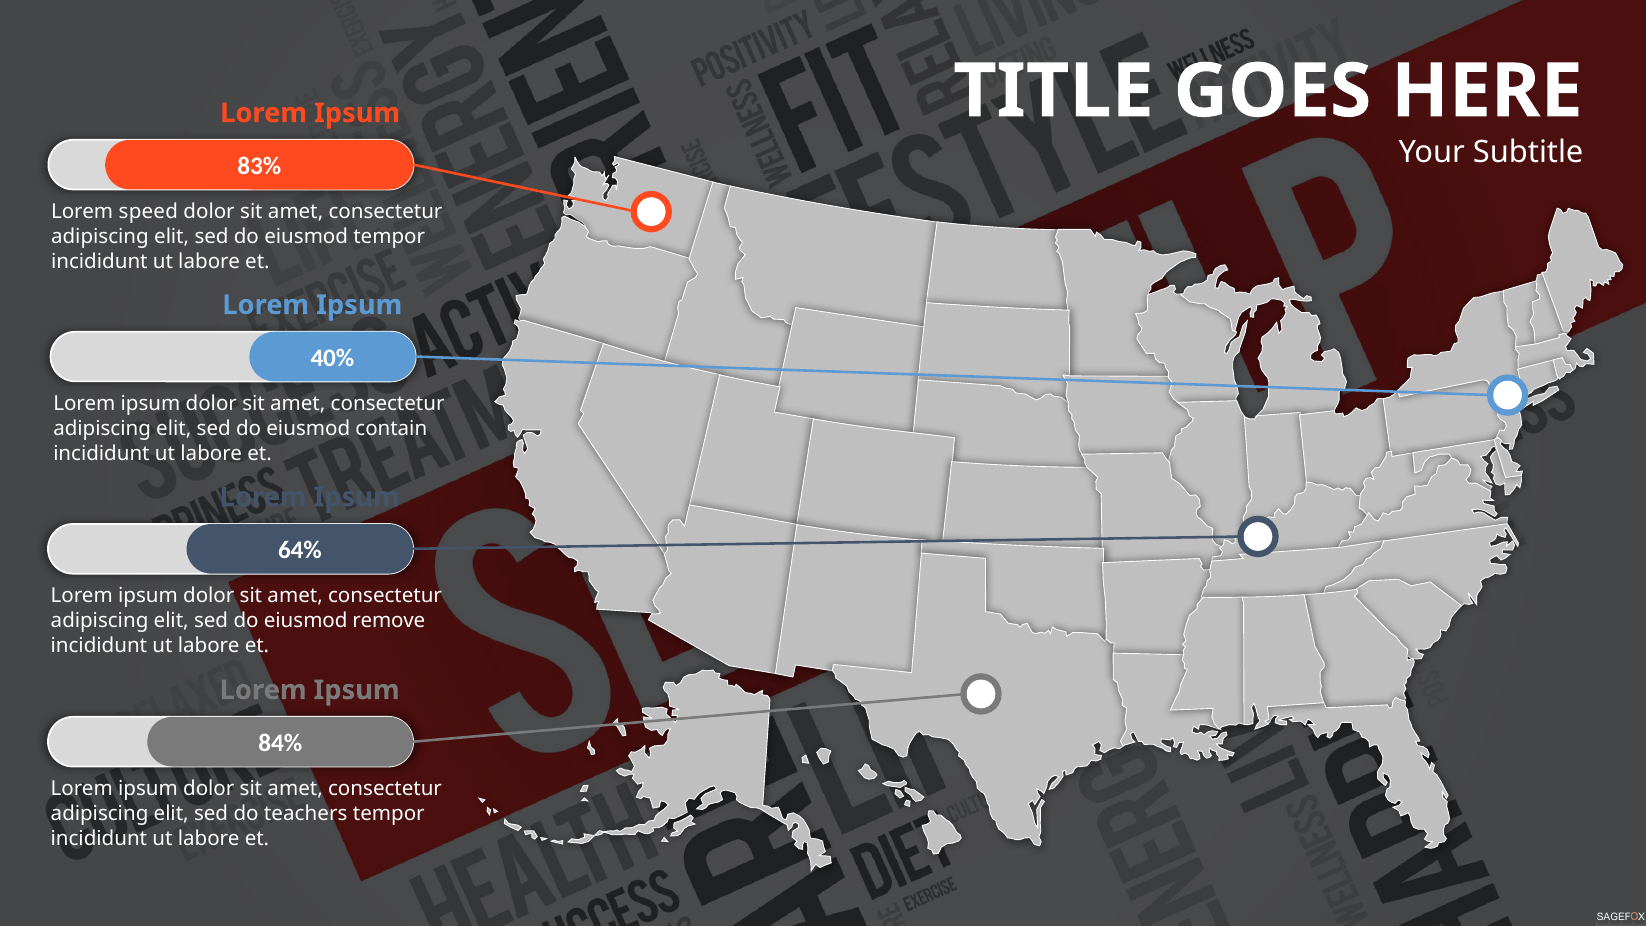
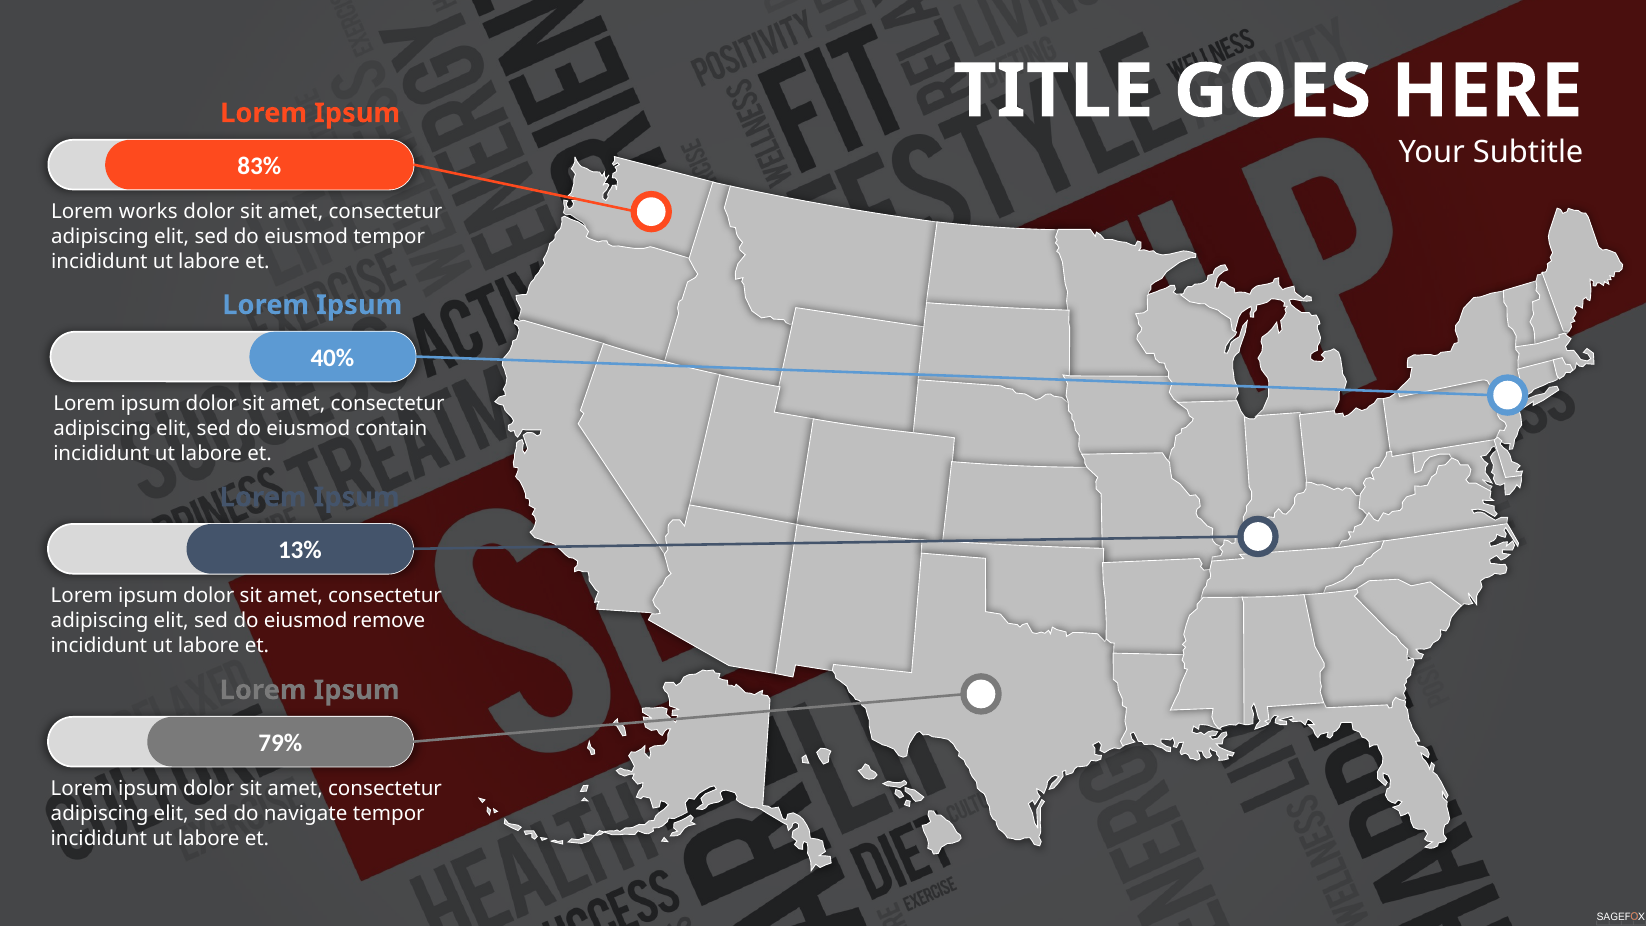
speed: speed -> works
64%: 64% -> 13%
84%: 84% -> 79%
teachers: teachers -> navigate
